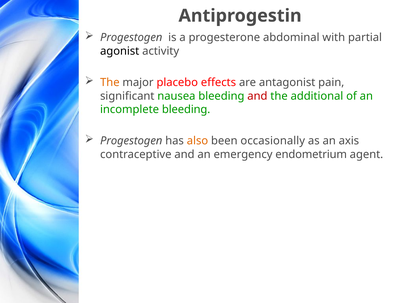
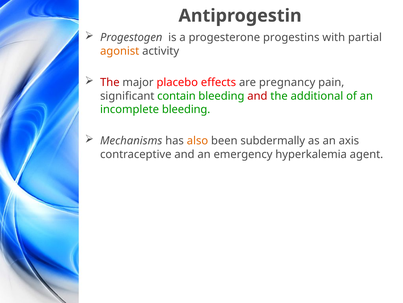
abdominal: abdominal -> progestins
agonist colour: black -> orange
The at (110, 82) colour: orange -> red
antagonist: antagonist -> pregnancy
nausea: nausea -> contain
Progestogen at (131, 141): Progestogen -> Mechanisms
occasionally: occasionally -> subdermally
endometrium: endometrium -> hyperkalemia
